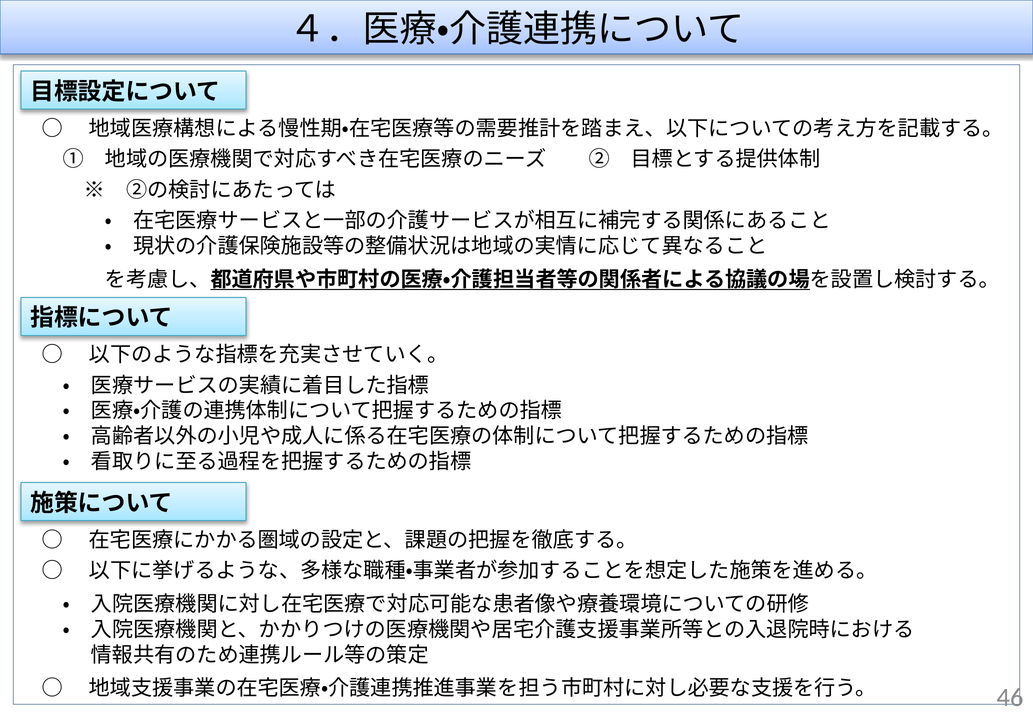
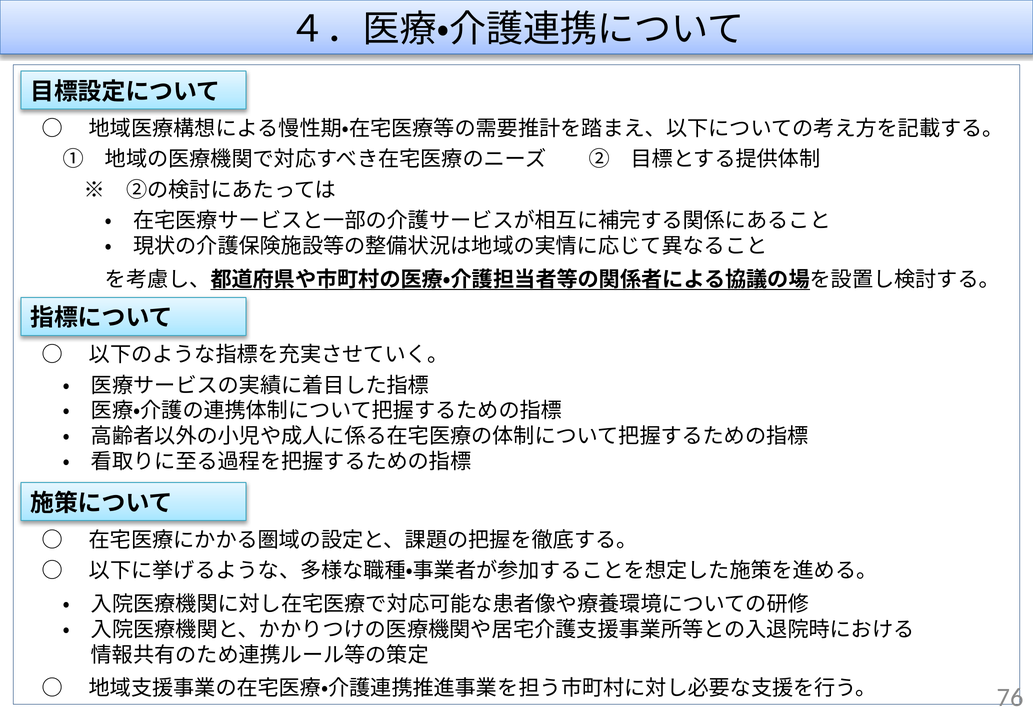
46: 46 -> 76
